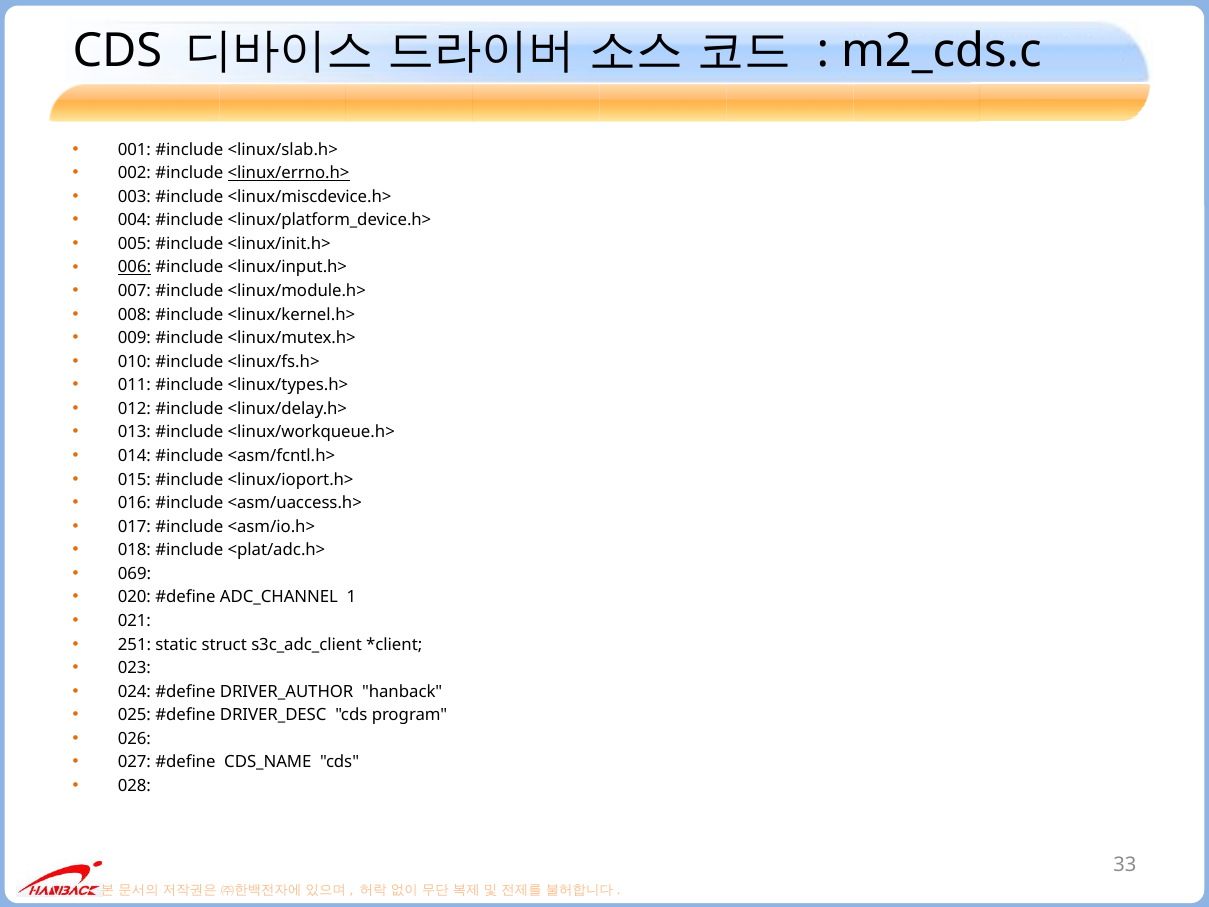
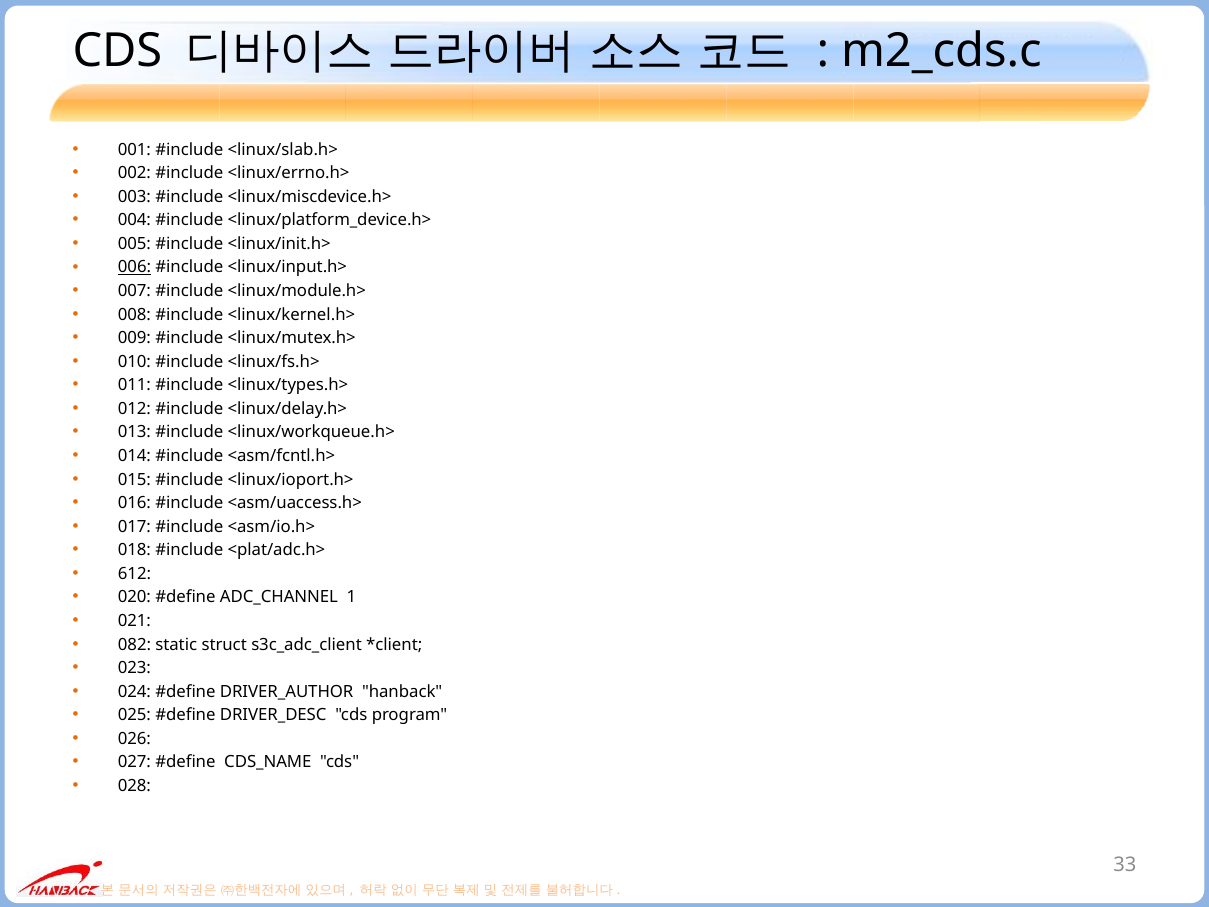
<linux/errno.h> underline: present -> none
069: 069 -> 612
251: 251 -> 082
